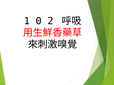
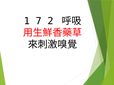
0: 0 -> 7
